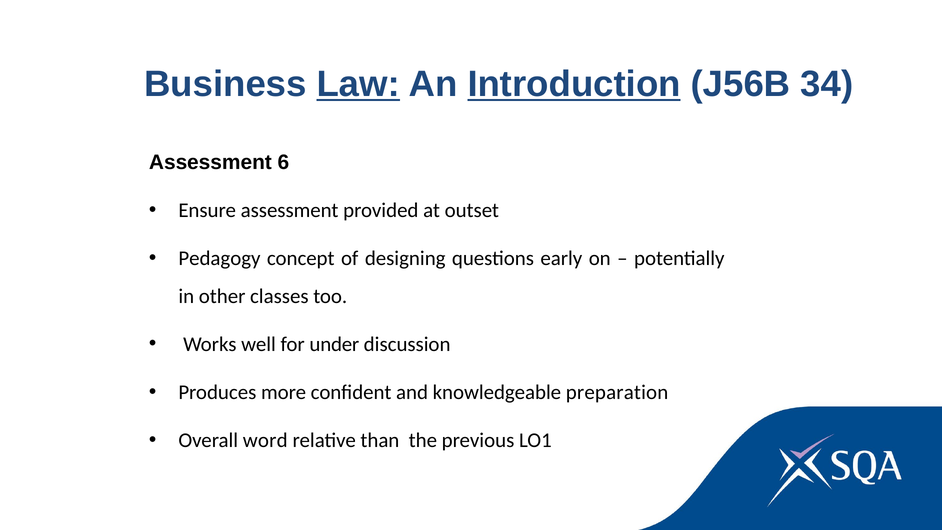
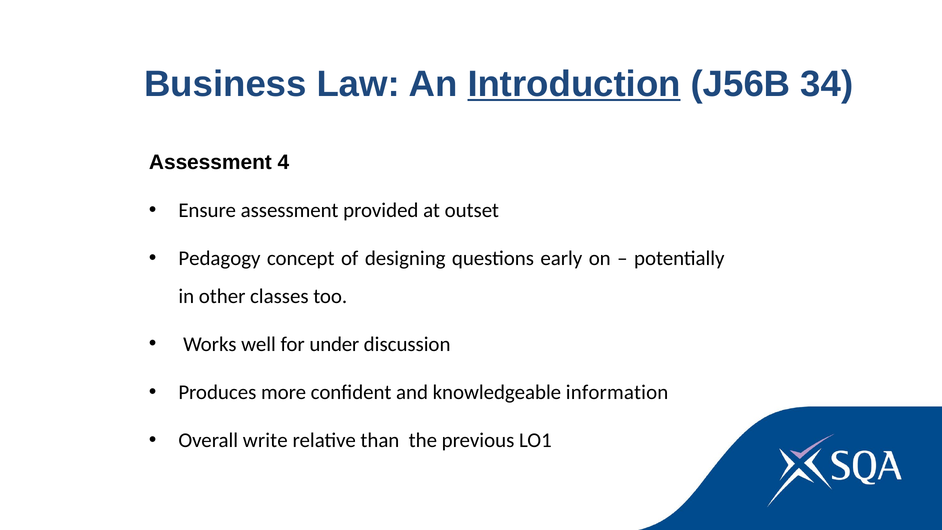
Law underline: present -> none
6: 6 -> 4
preparation: preparation -> information
word: word -> write
